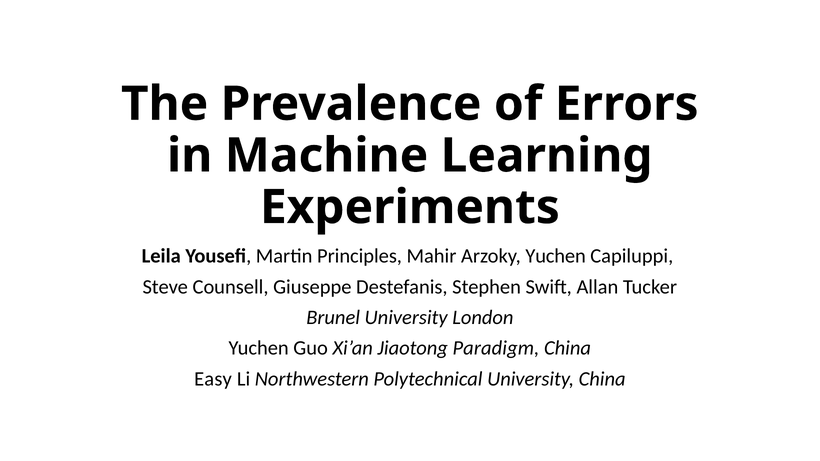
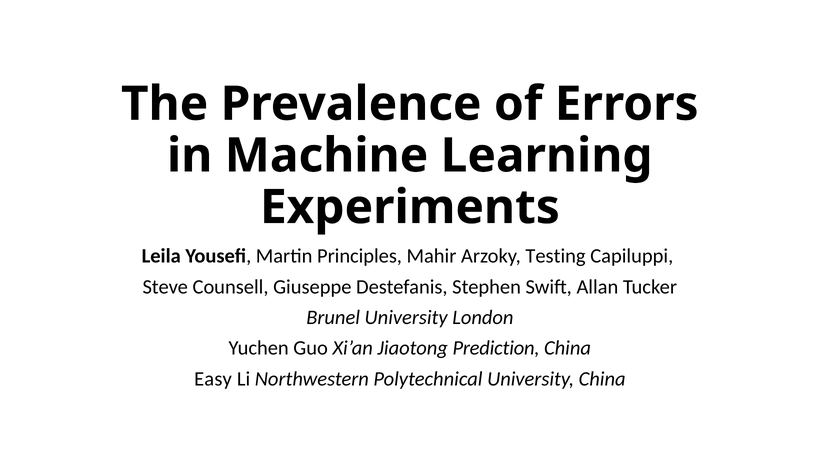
Arzoky Yuchen: Yuchen -> Testing
Paradigm: Paradigm -> Prediction
